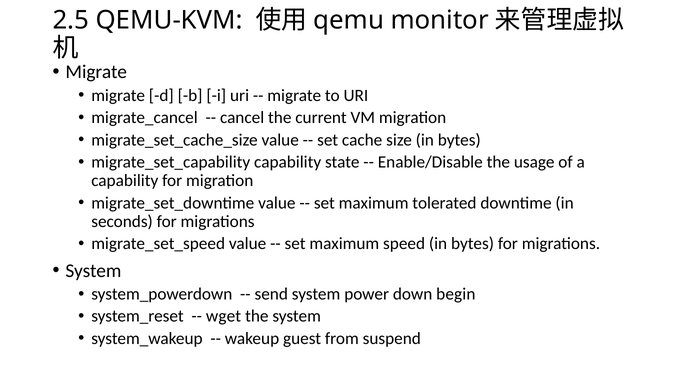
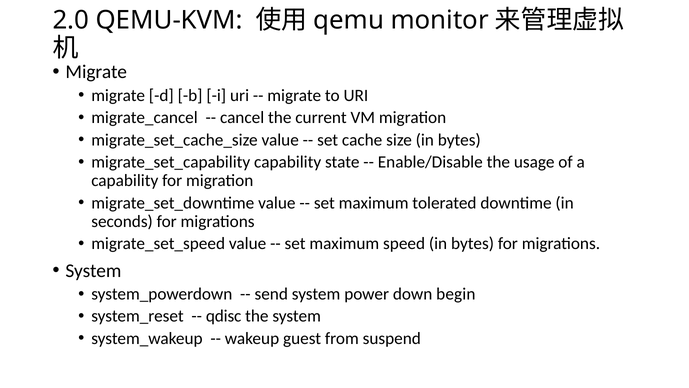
2.5: 2.5 -> 2.0
wget: wget -> qdisc
